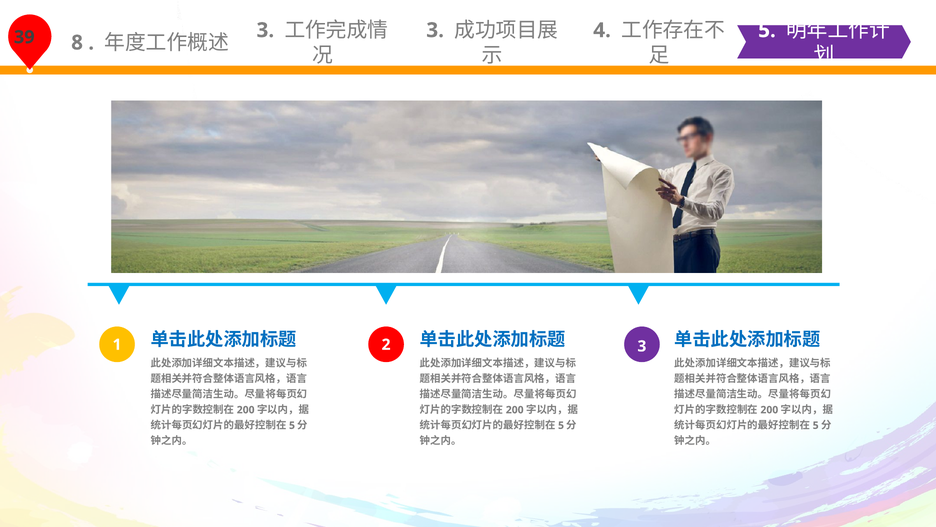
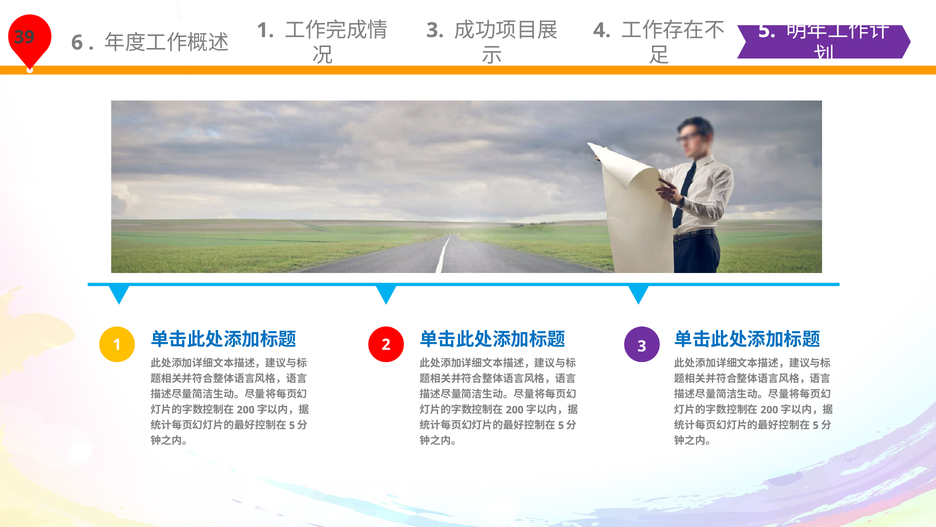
8: 8 -> 6
3 at (265, 30): 3 -> 1
